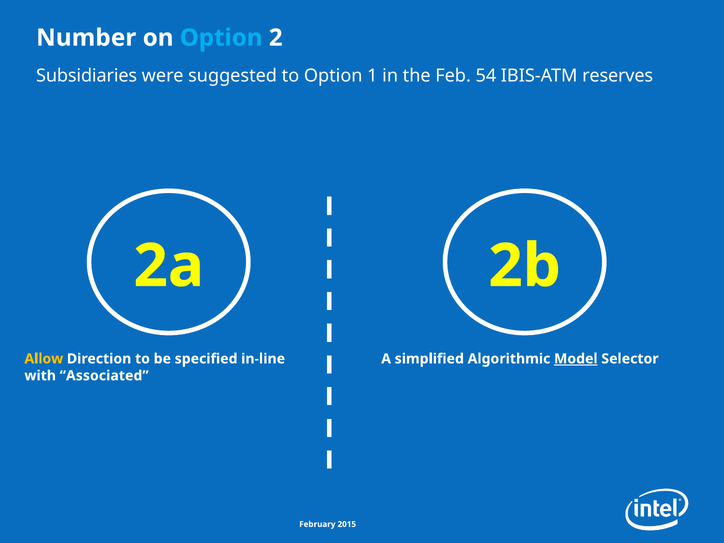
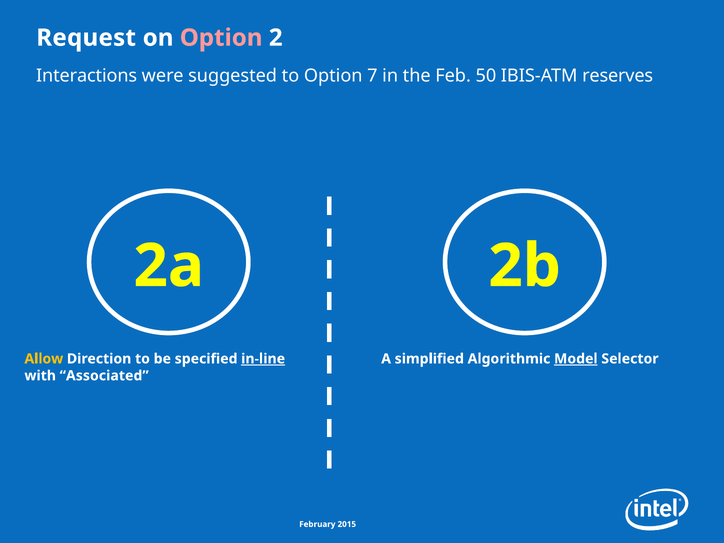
Number: Number -> Request
Option at (221, 38) colour: light blue -> pink
Subsidiaries: Subsidiaries -> Interactions
1: 1 -> 7
54: 54 -> 50
in-line underline: none -> present
